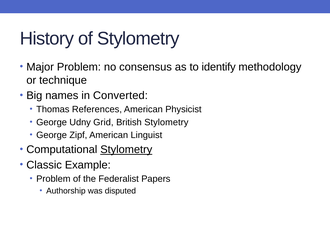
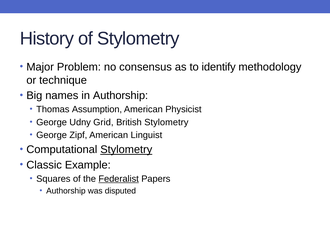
in Converted: Converted -> Authorship
References: References -> Assumption
Problem at (53, 178): Problem -> Squares
Federalist underline: none -> present
